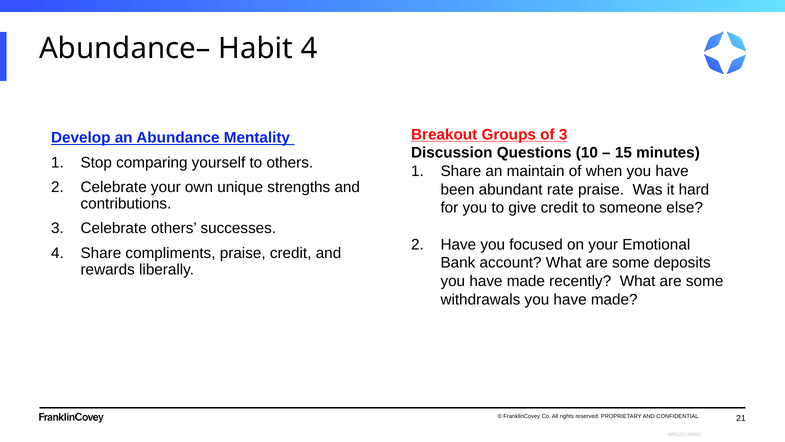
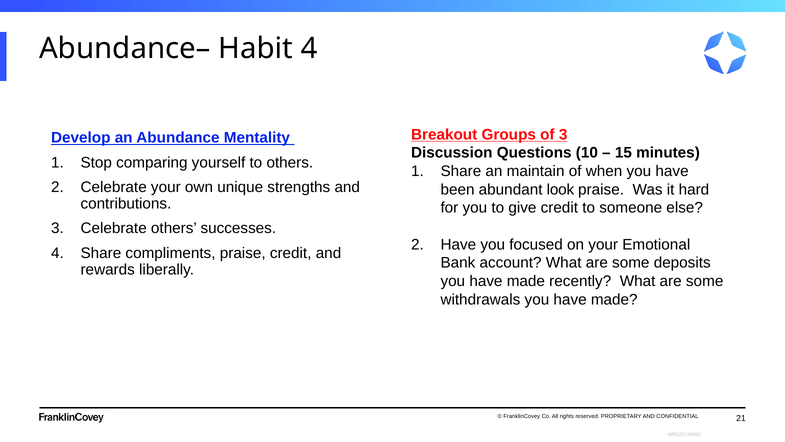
rate: rate -> look
